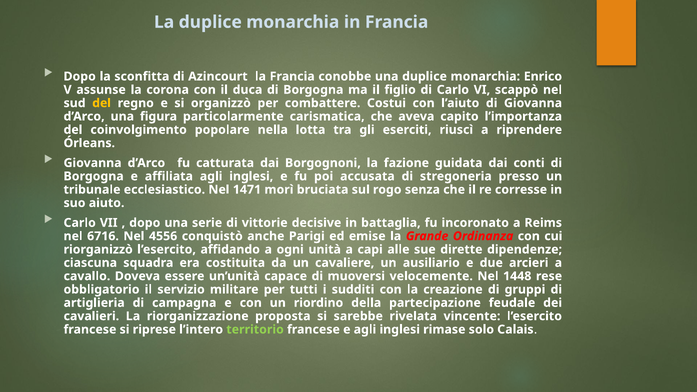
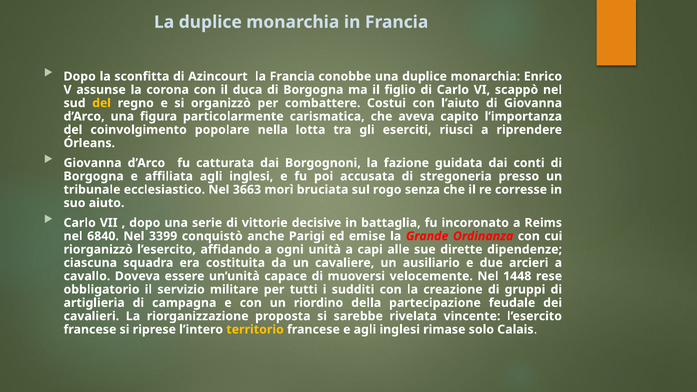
1471: 1471 -> 3663
6716: 6716 -> 6840
4556: 4556 -> 3399
territorio colour: light green -> yellow
